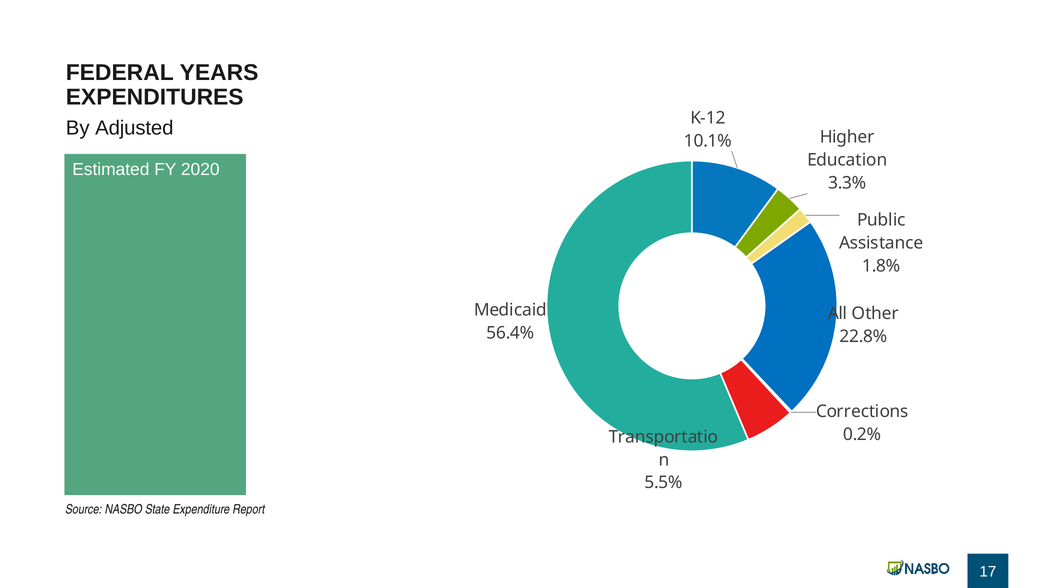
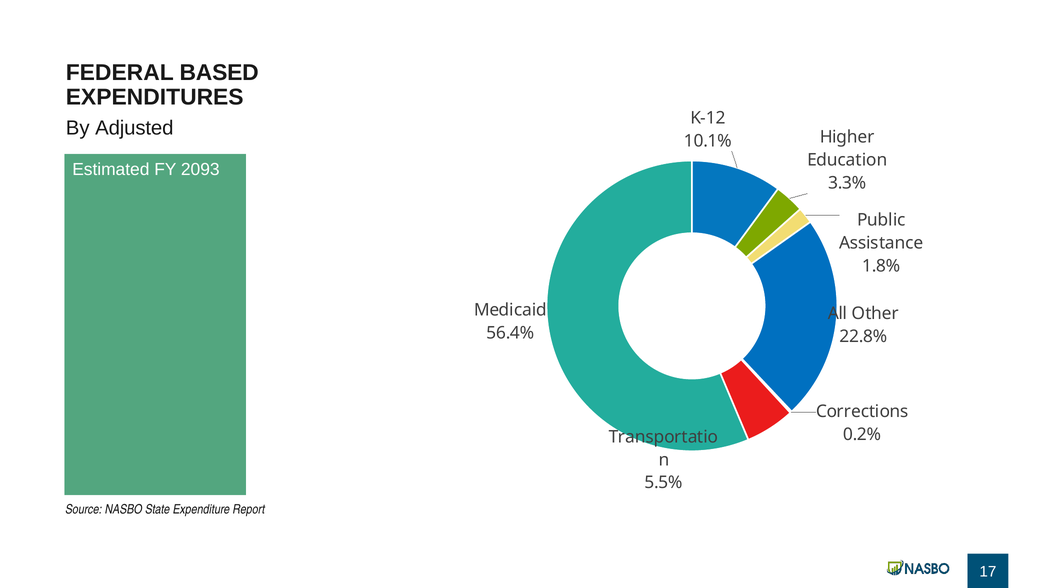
YEARS: YEARS -> BASED
2020: 2020 -> 2093
